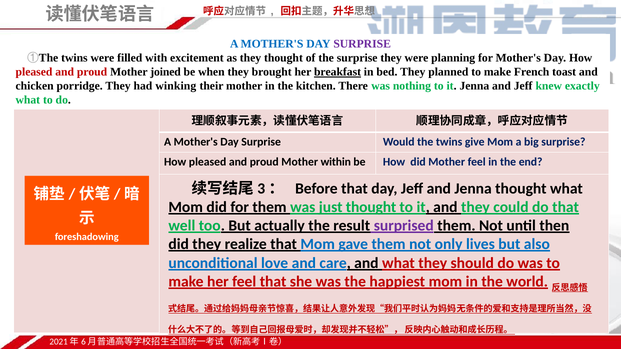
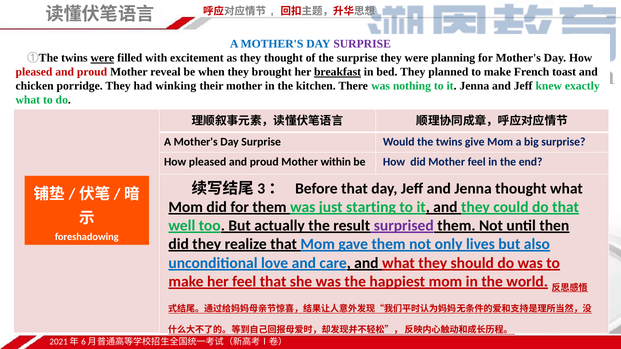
were at (102, 58) underline: none -> present
joined: joined -> reveal
just thought: thought -> starting
